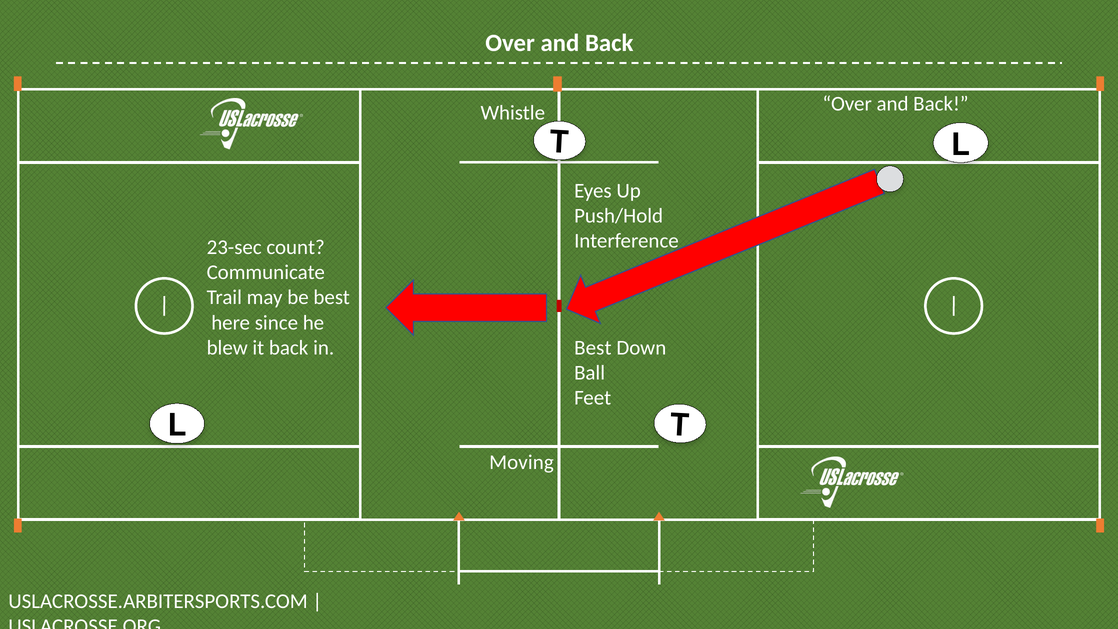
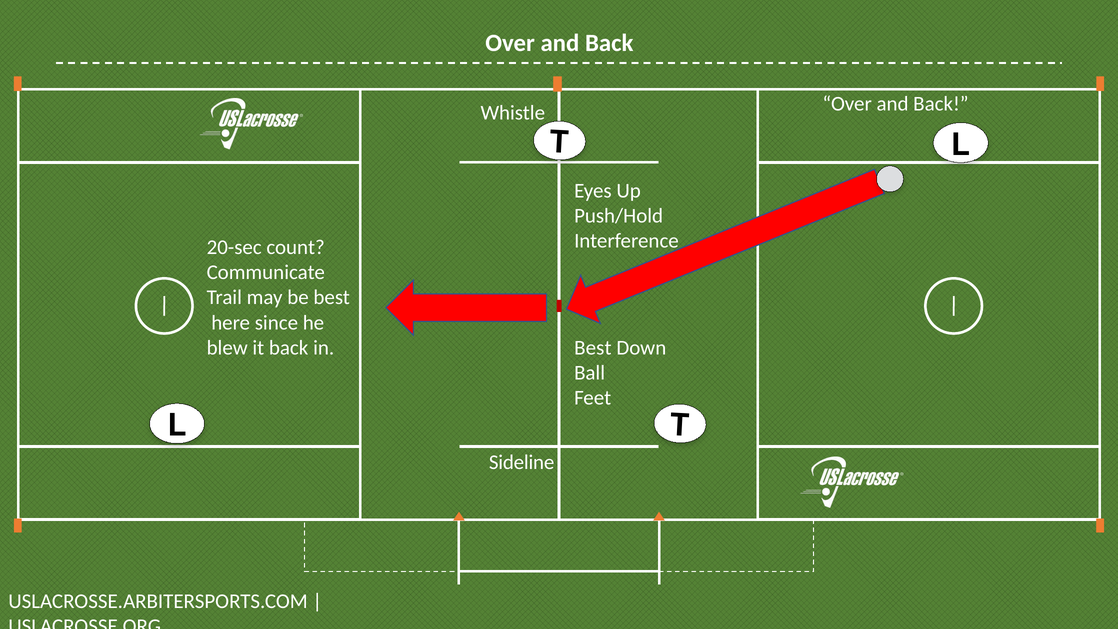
23-sec: 23-sec -> 20-sec
Moving: Moving -> Sideline
